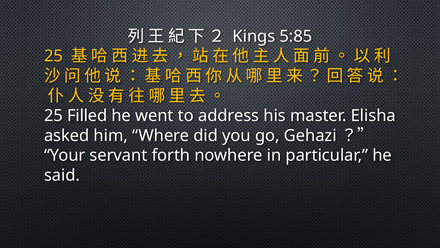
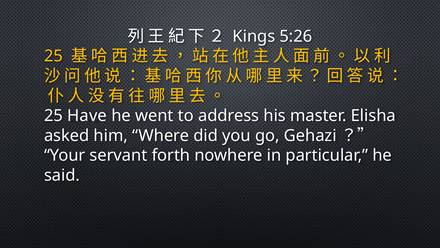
5:85: 5:85 -> 5:26
Filled: Filled -> Have
